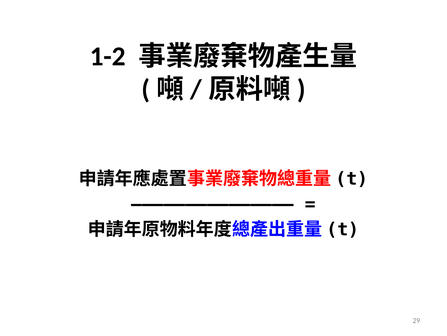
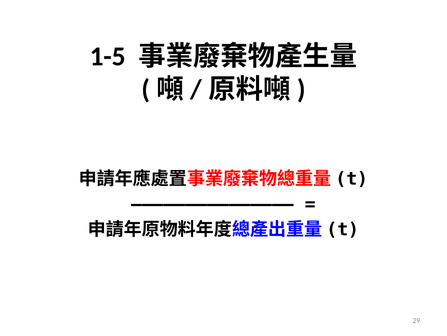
1-2: 1-2 -> 1-5
